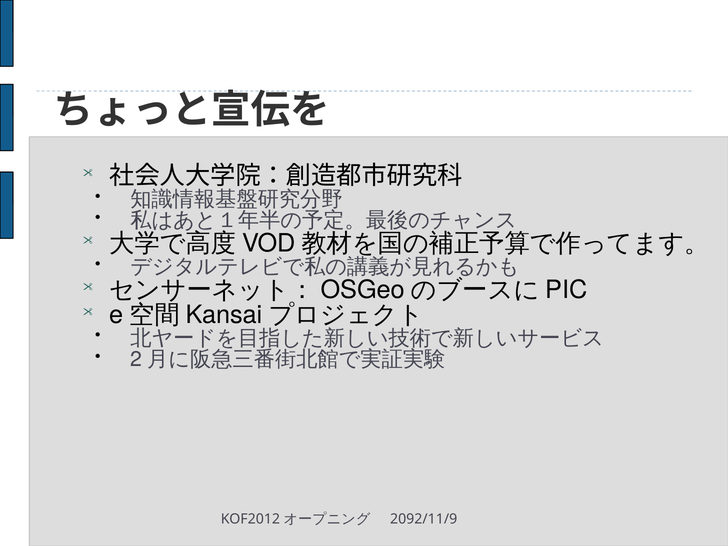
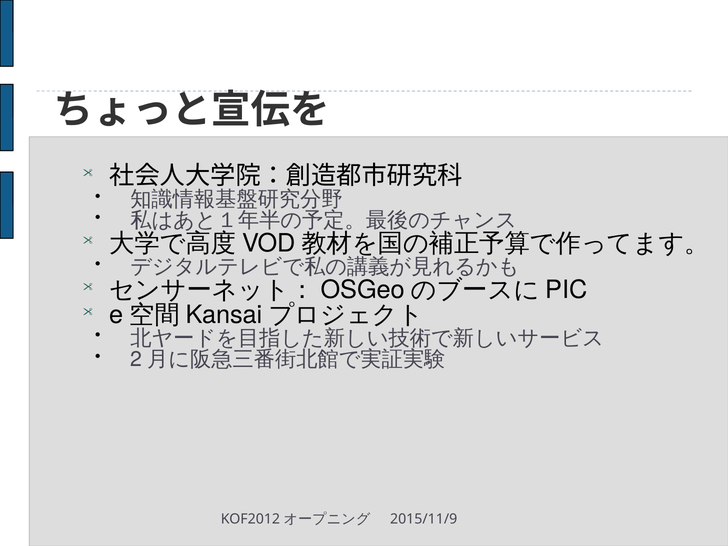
2092/11/9: 2092/11/9 -> 2015/11/9
